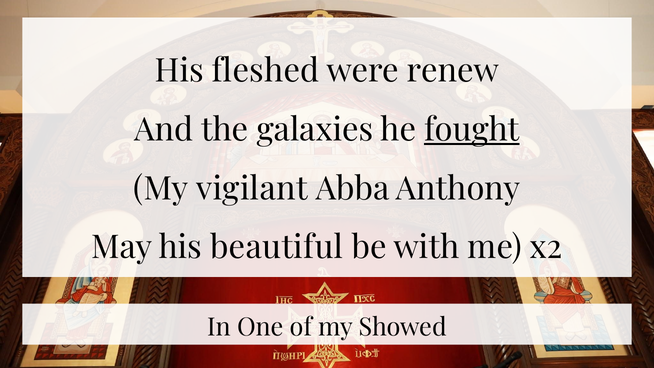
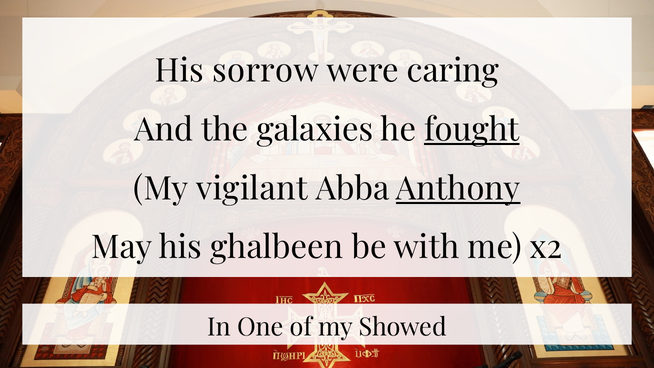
fleshed: fleshed -> sorrow
renew: renew -> caring
Anthony underline: none -> present
beautiful: beautiful -> ghalbeen
